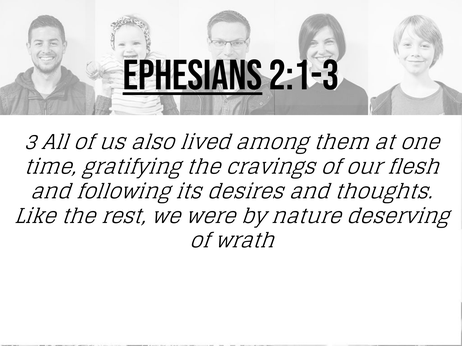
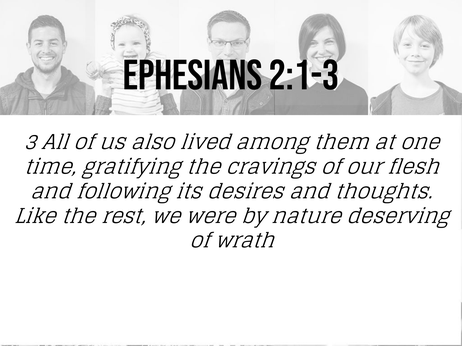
Ephesians underline: present -> none
